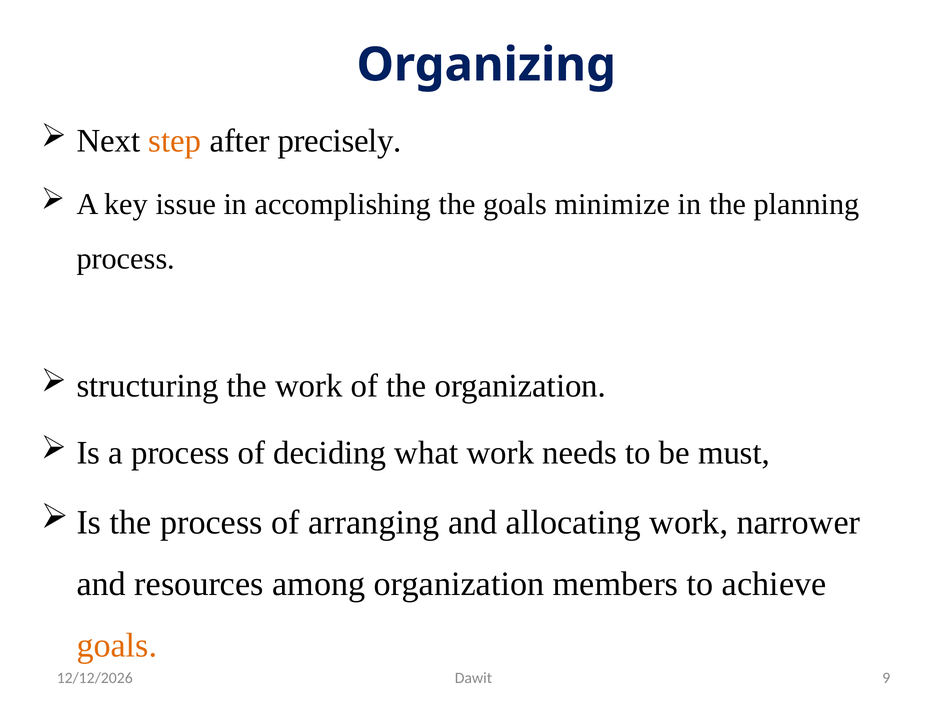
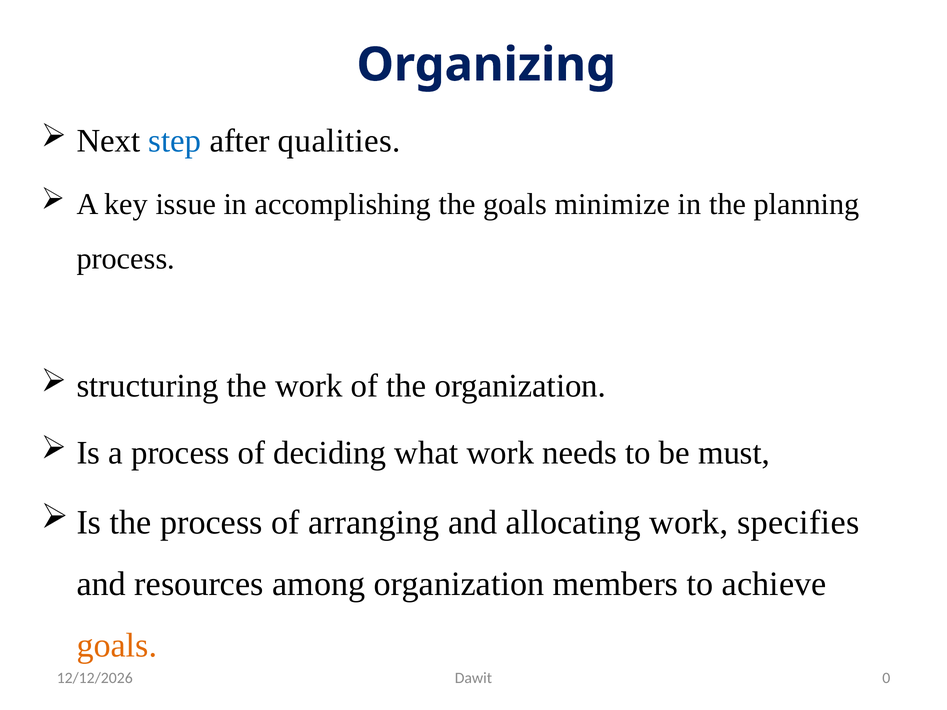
step colour: orange -> blue
precisely: precisely -> qualities
narrower: narrower -> specifies
9: 9 -> 0
